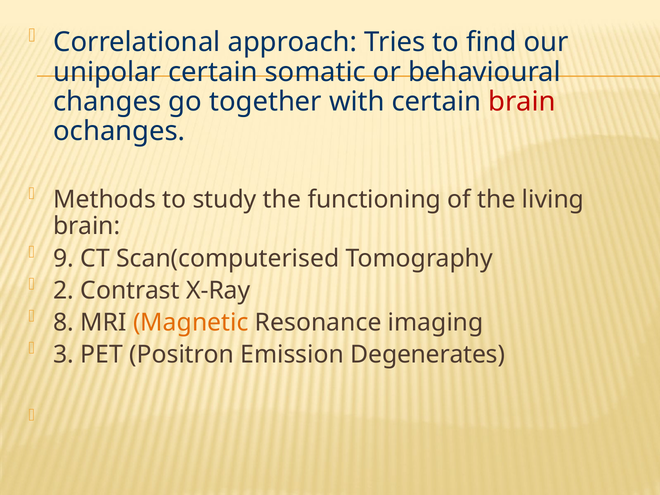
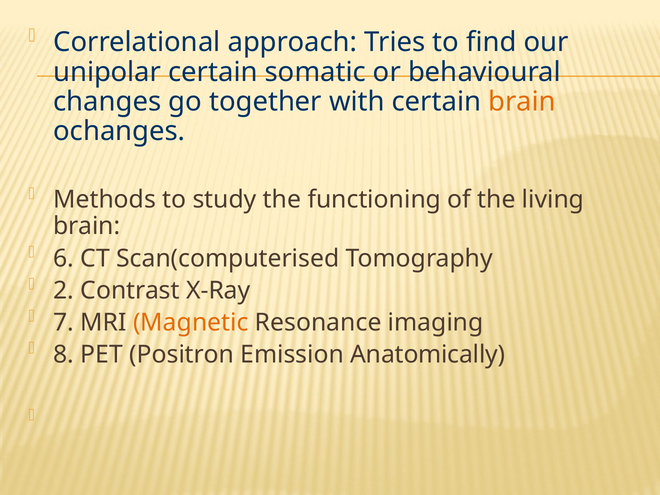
brain at (522, 102) colour: red -> orange
9: 9 -> 6
8: 8 -> 7
3: 3 -> 8
Degenerates: Degenerates -> Anatomically
